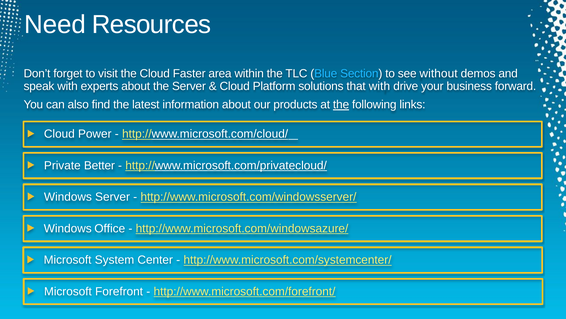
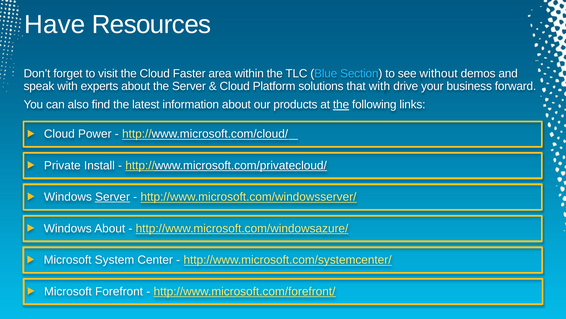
Need: Need -> Have
Better: Better -> Install
Server at (113, 197) underline: none -> present
Windows Office: Office -> About
